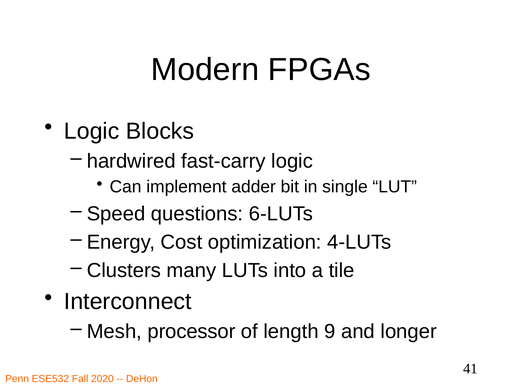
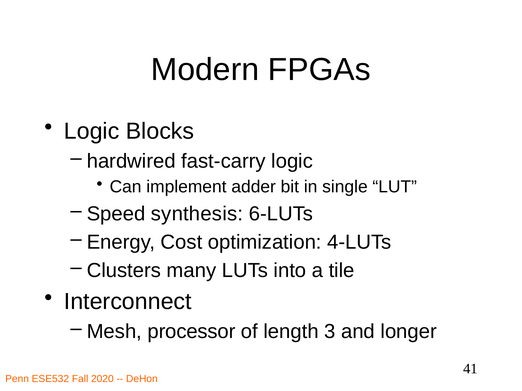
questions: questions -> synthesis
9: 9 -> 3
